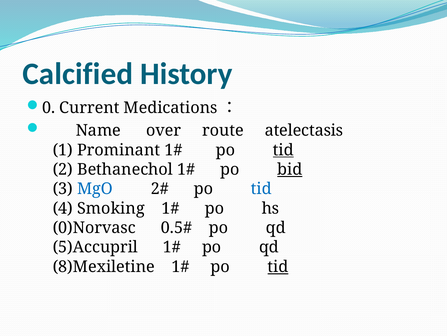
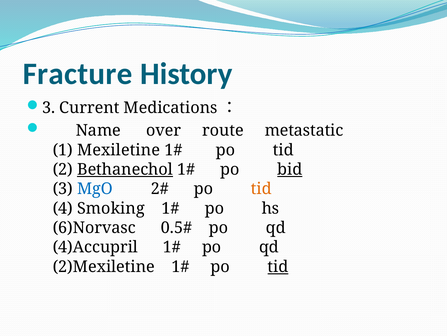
Calcified: Calcified -> Fracture
0 at (49, 108): 0 -> 3
atelectasis: atelectasis -> metastatic
Prominant: Prominant -> Mexiletine
tid at (283, 150) underline: present -> none
Bethanechol underline: none -> present
tid at (261, 189) colour: blue -> orange
0)Norvasc: 0)Norvasc -> 6)Norvasc
5)Accupril: 5)Accupril -> 4)Accupril
8)Mexiletine: 8)Mexiletine -> 2)Mexiletine
